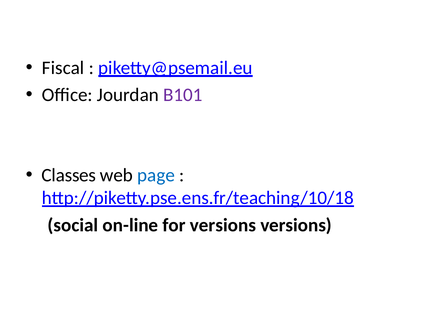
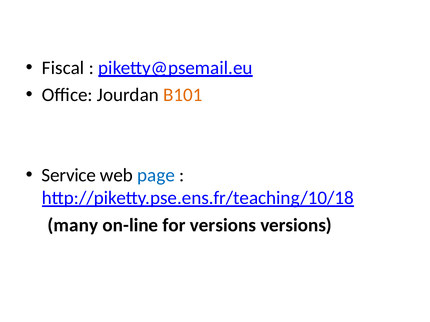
B101 colour: purple -> orange
Classes: Classes -> Service
social: social -> many
